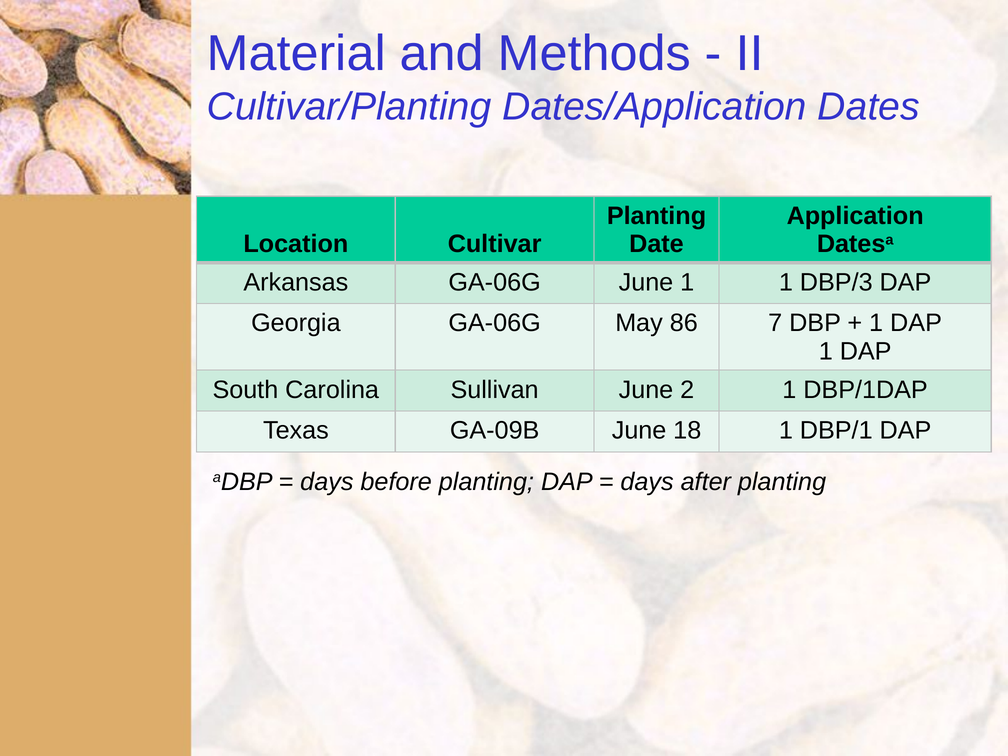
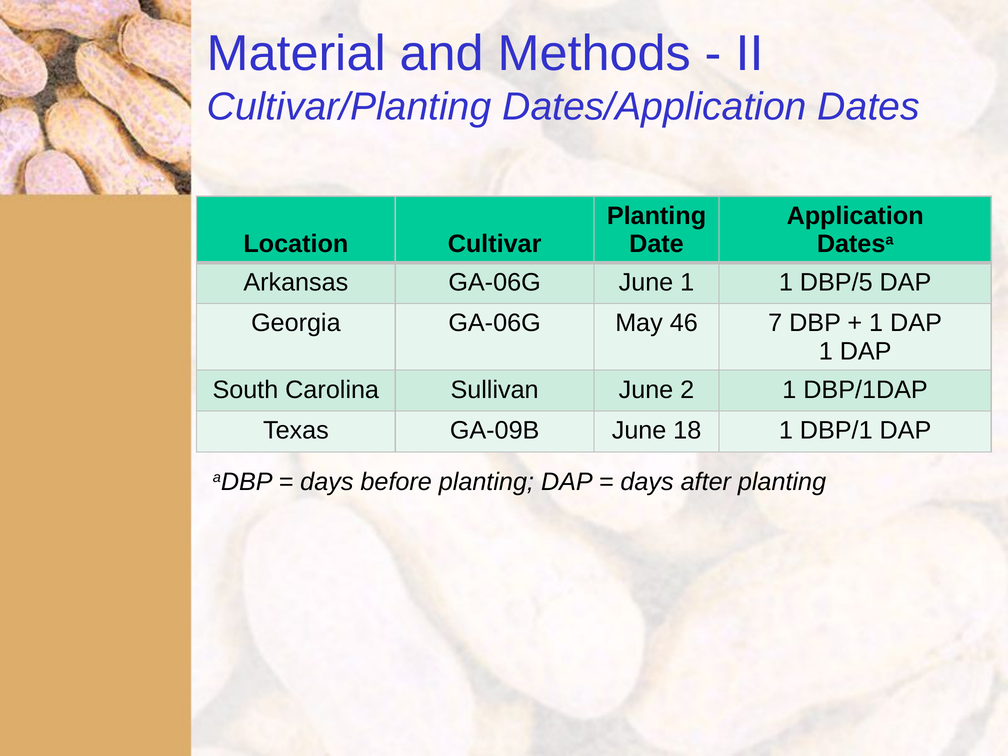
DBP/3: DBP/3 -> DBP/5
86: 86 -> 46
